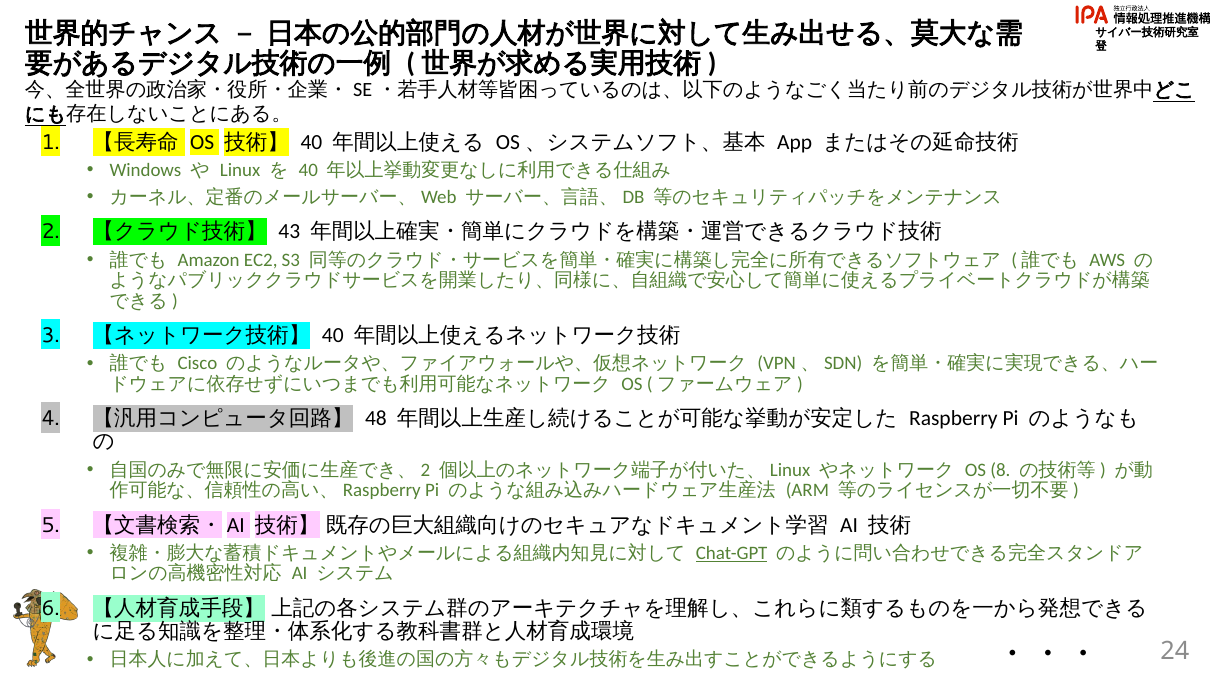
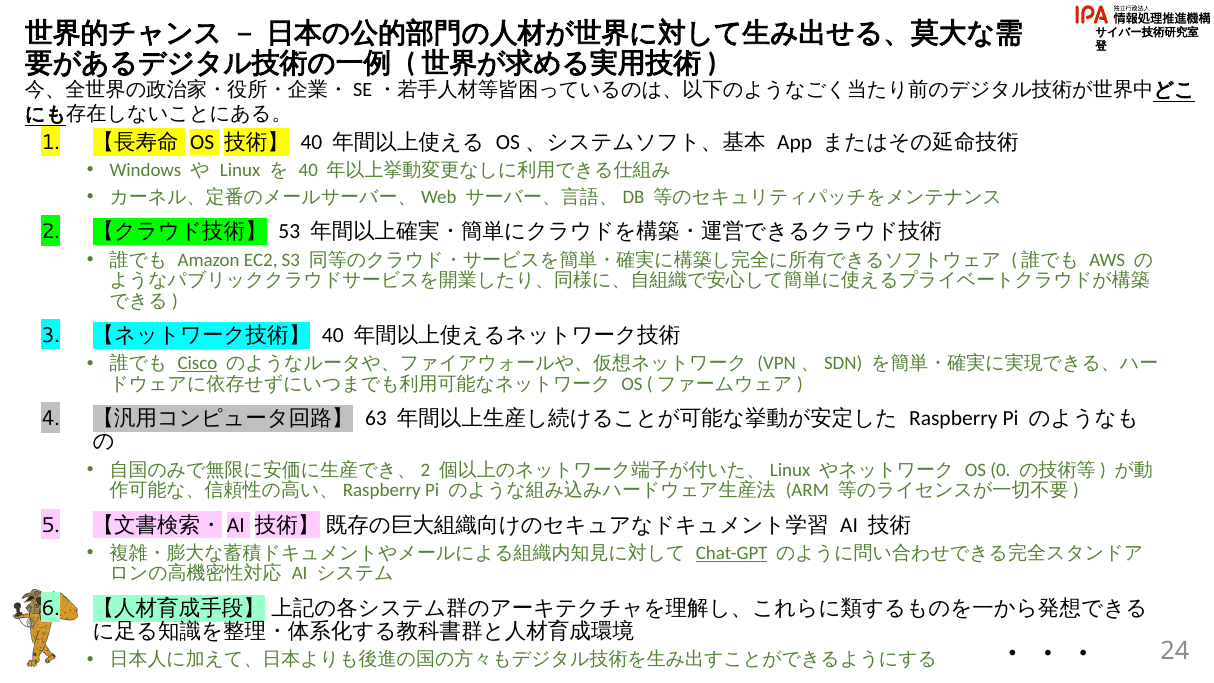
43: 43 -> 53
Cisco underline: none -> present
48: 48 -> 63
8: 8 -> 0
